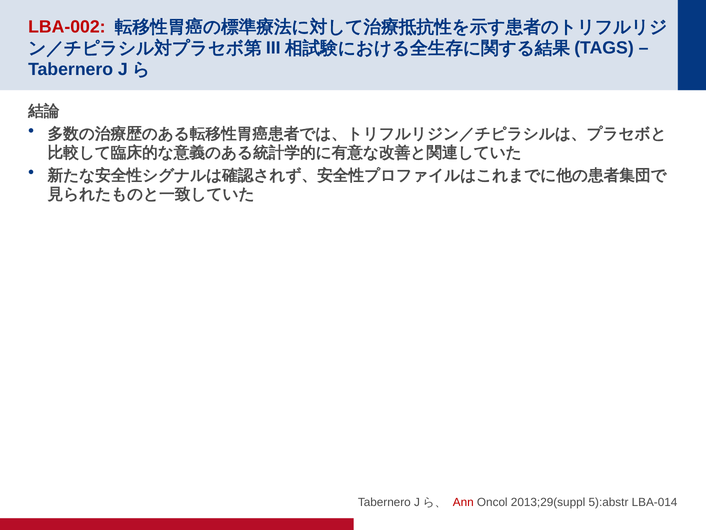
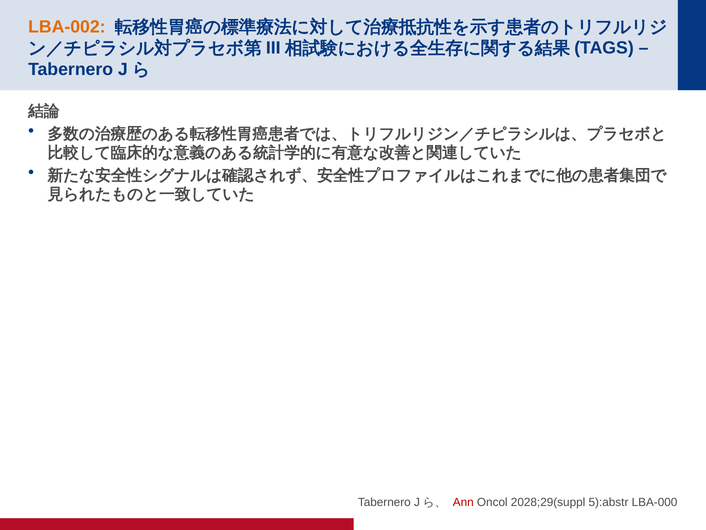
LBA-002 colour: red -> orange
2013;29(suppl: 2013;29(suppl -> 2028;29(suppl
LBA-014: LBA-014 -> LBA-000
